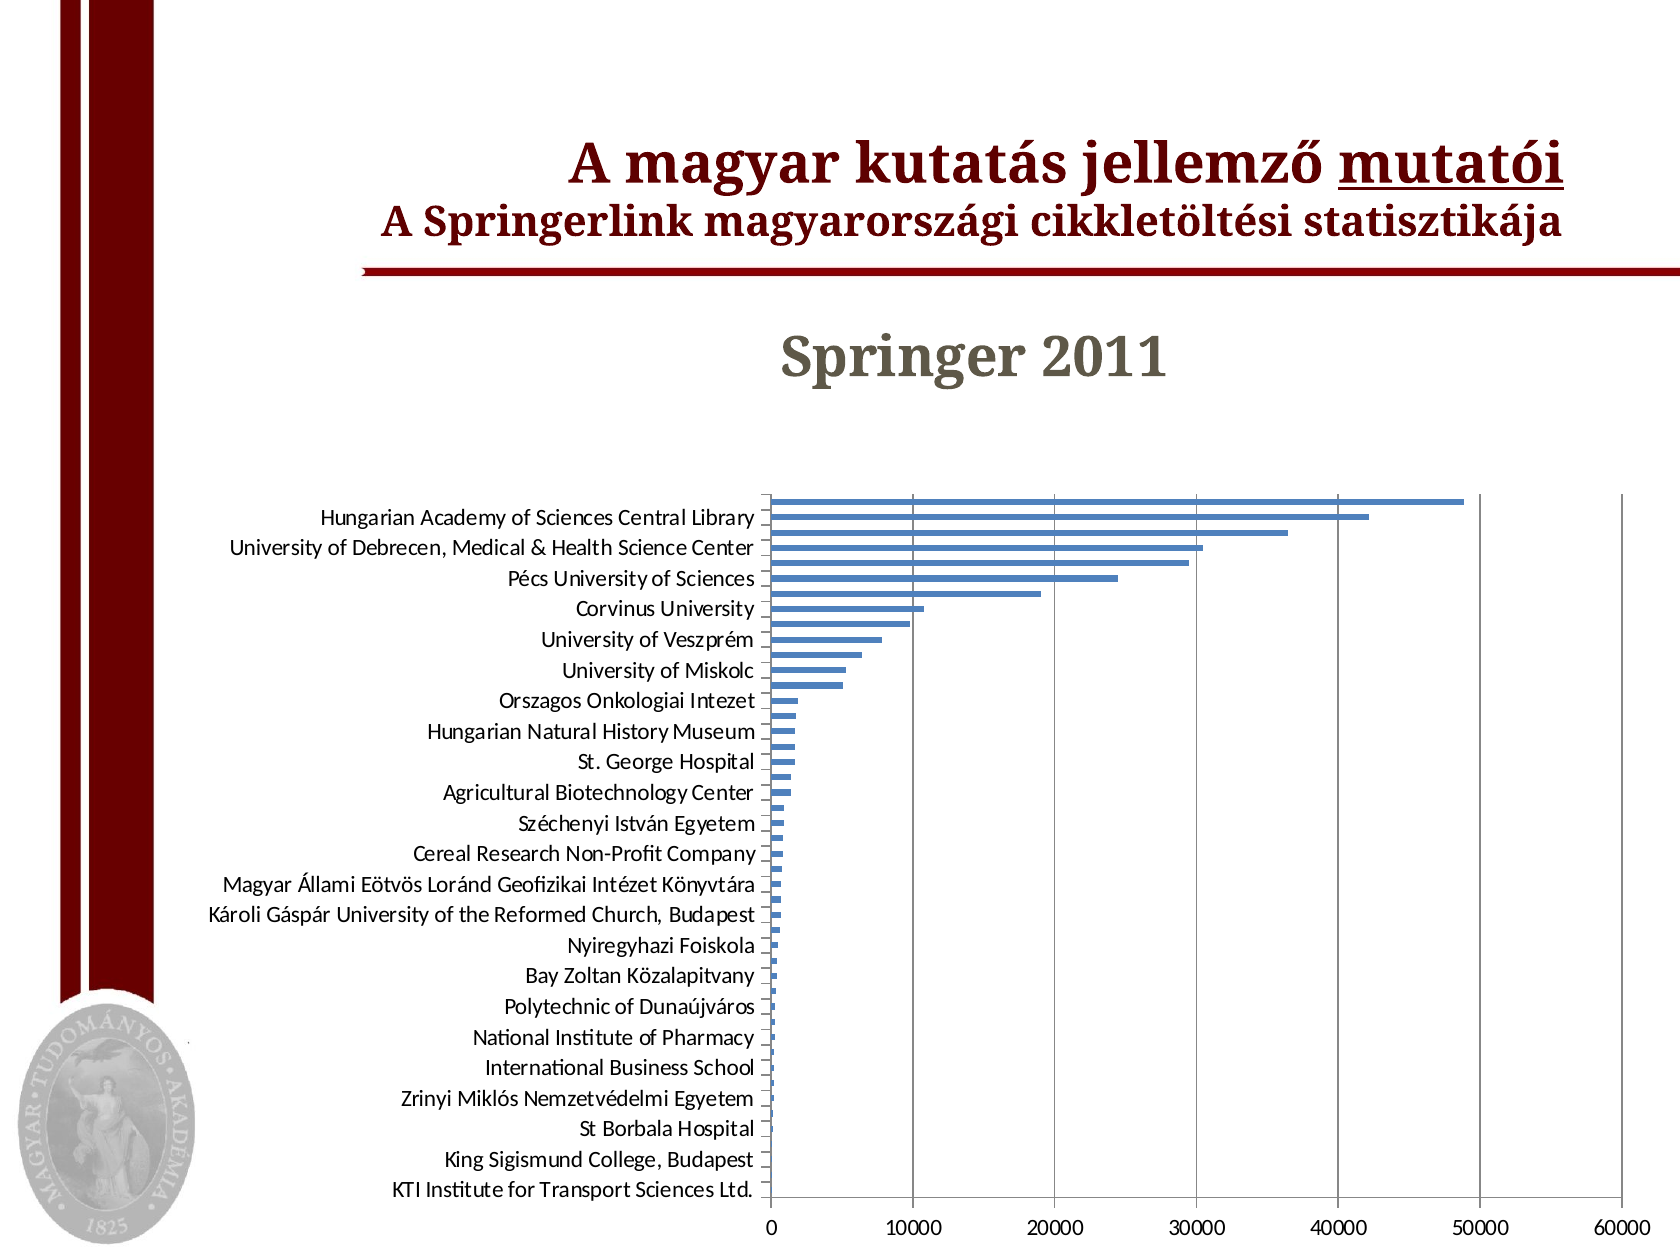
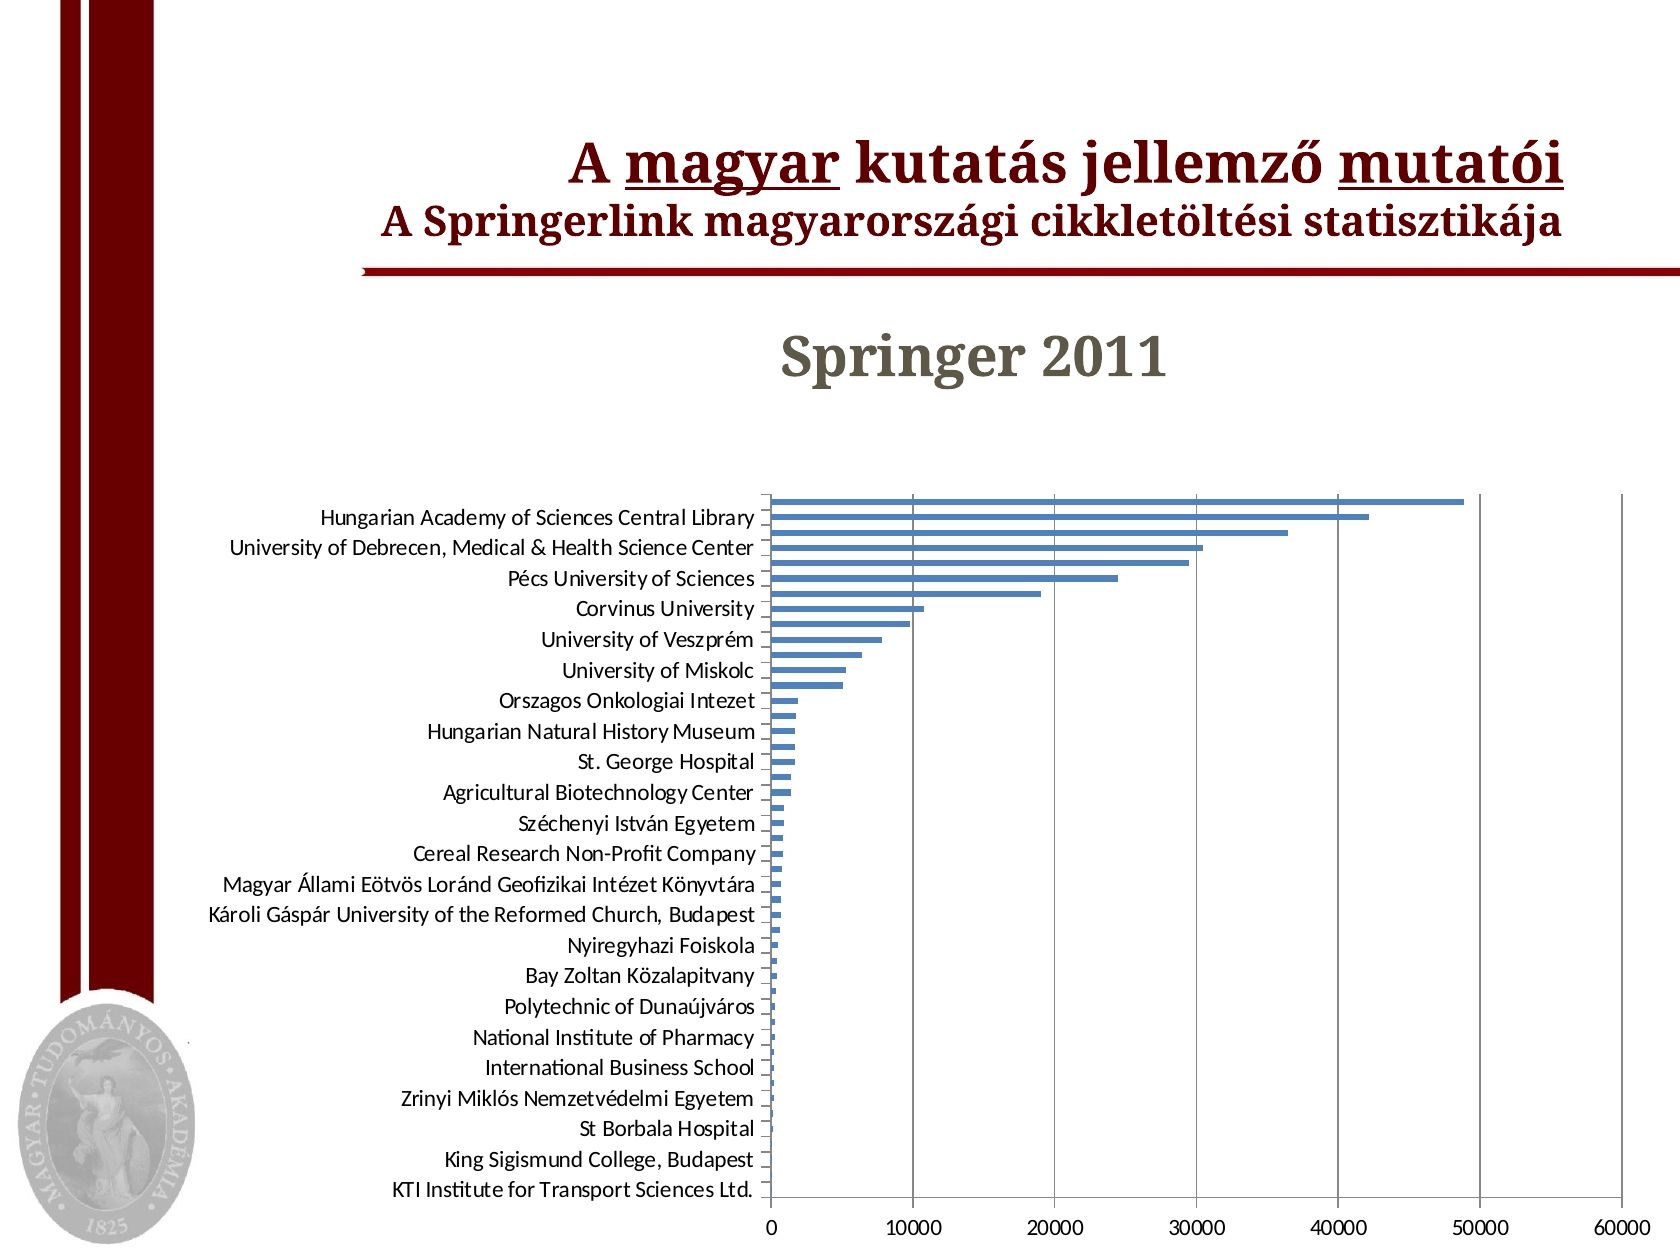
magyar at (732, 164) underline: none -> present
